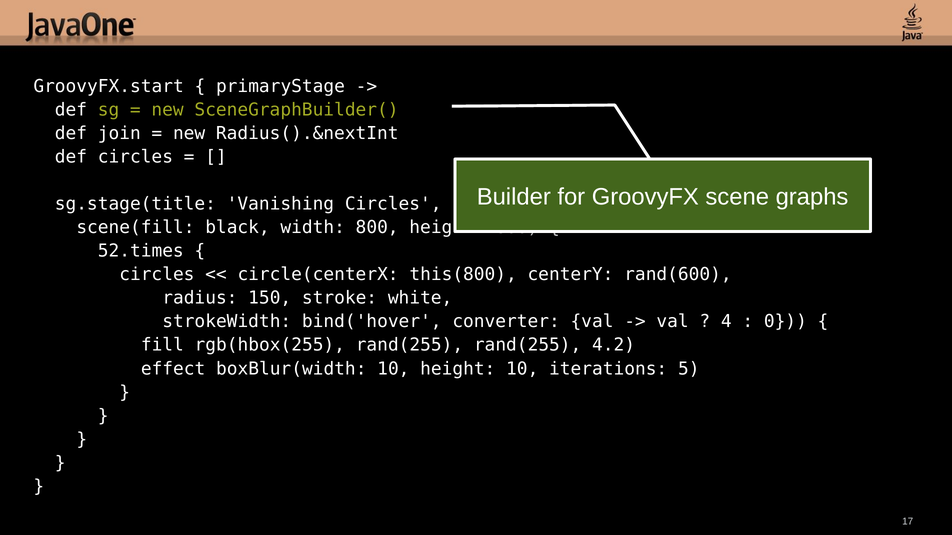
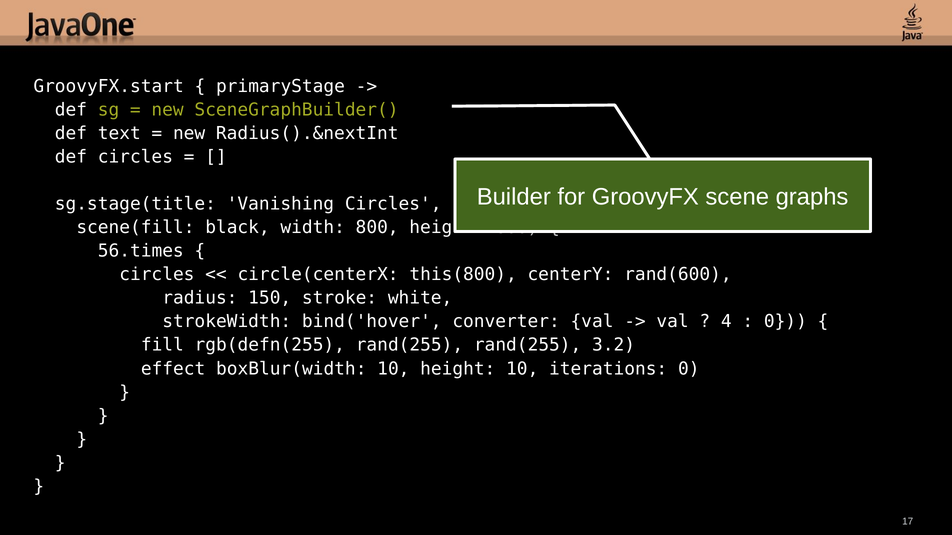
join: join -> text
52.times: 52.times -> 56.times
rgb(hbox(255: rgb(hbox(255 -> rgb(defn(255
4.2: 4.2 -> 3.2
iterations 5: 5 -> 0
